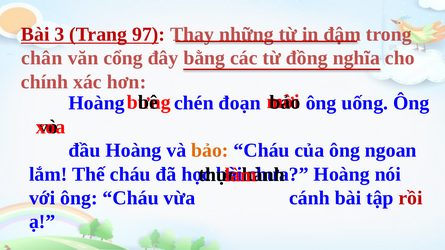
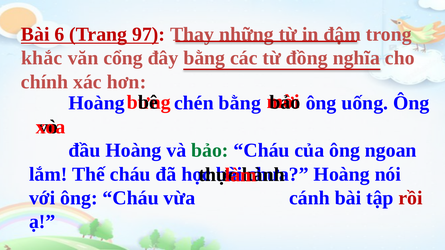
3: 3 -> 6
chân: chân -> khắc
chén đoạn: đoạn -> bằng
bảo at (210, 151) colour: orange -> green
